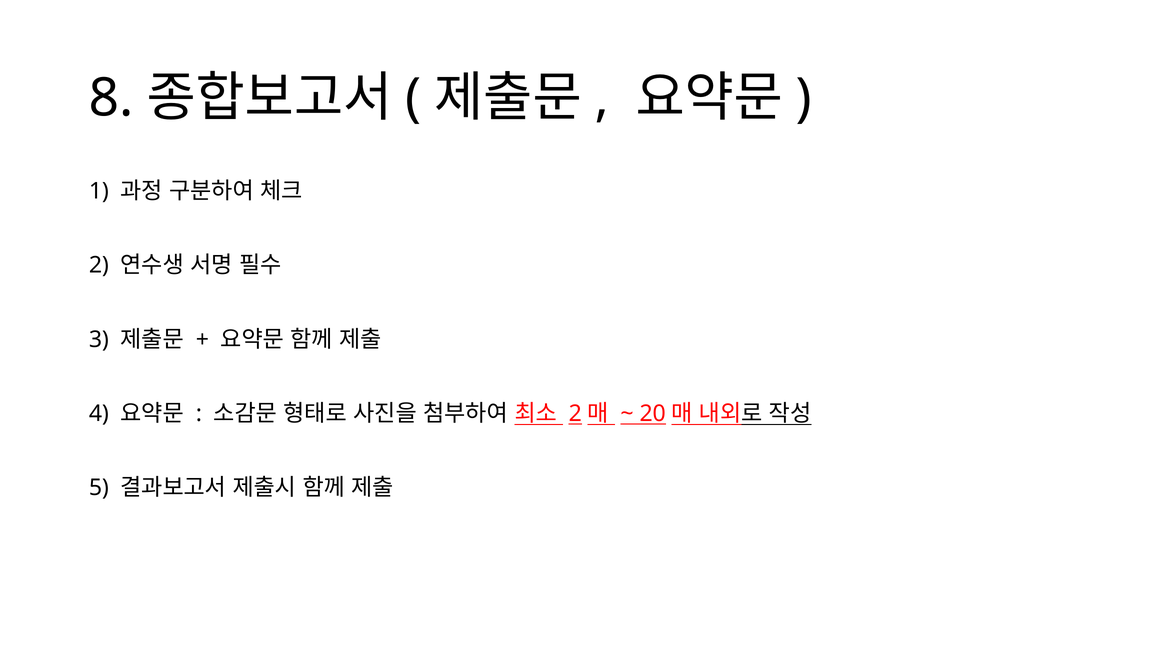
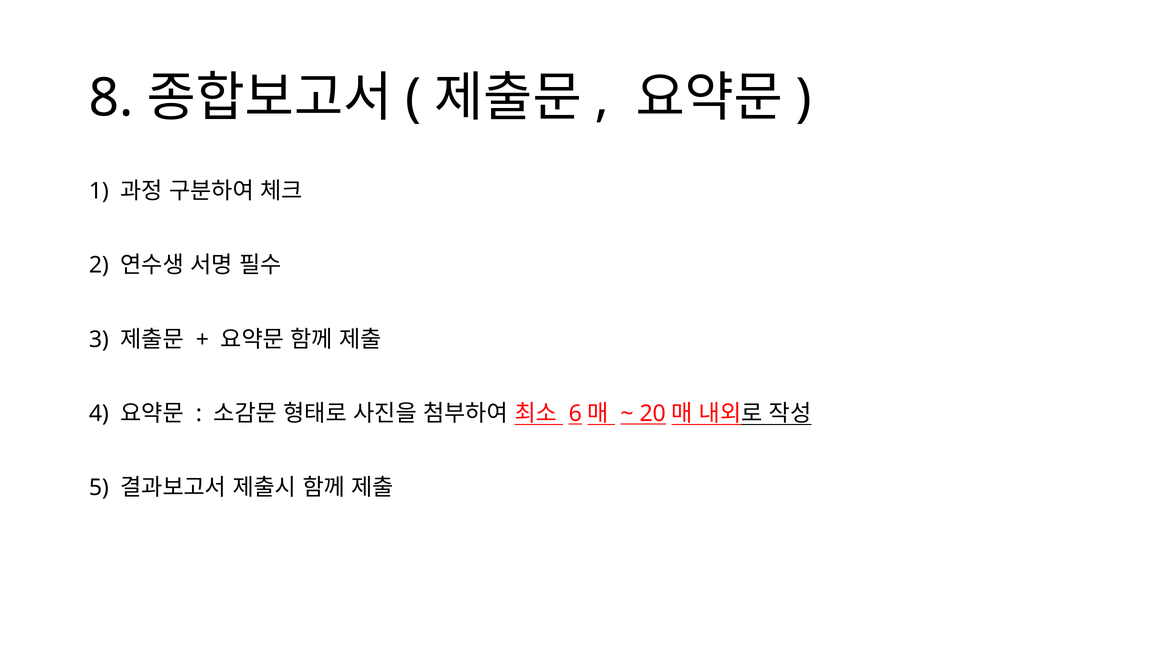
2 at (575, 413): 2 -> 6
